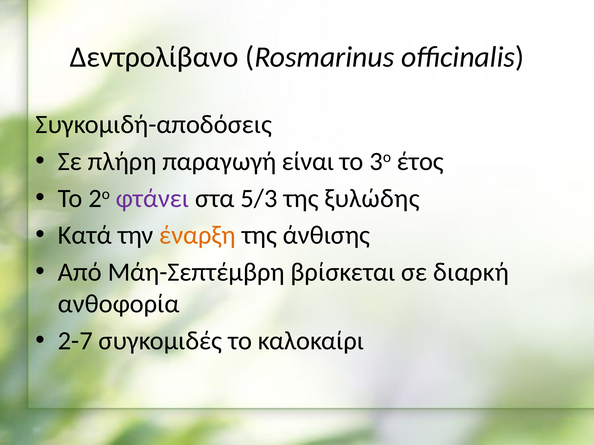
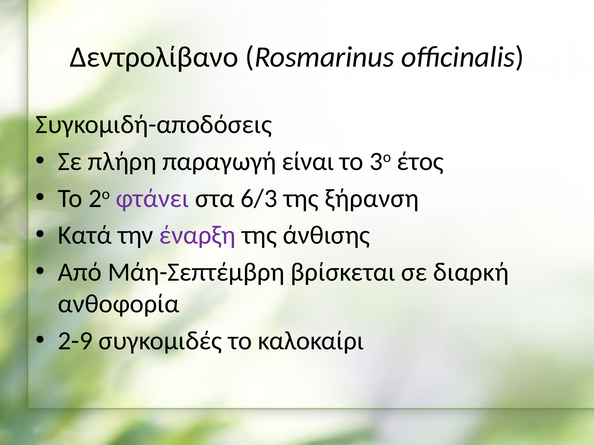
5/3: 5/3 -> 6/3
ξυλώδης: ξυλώδης -> ξήρανση
έναρξη colour: orange -> purple
2-7: 2-7 -> 2-9
